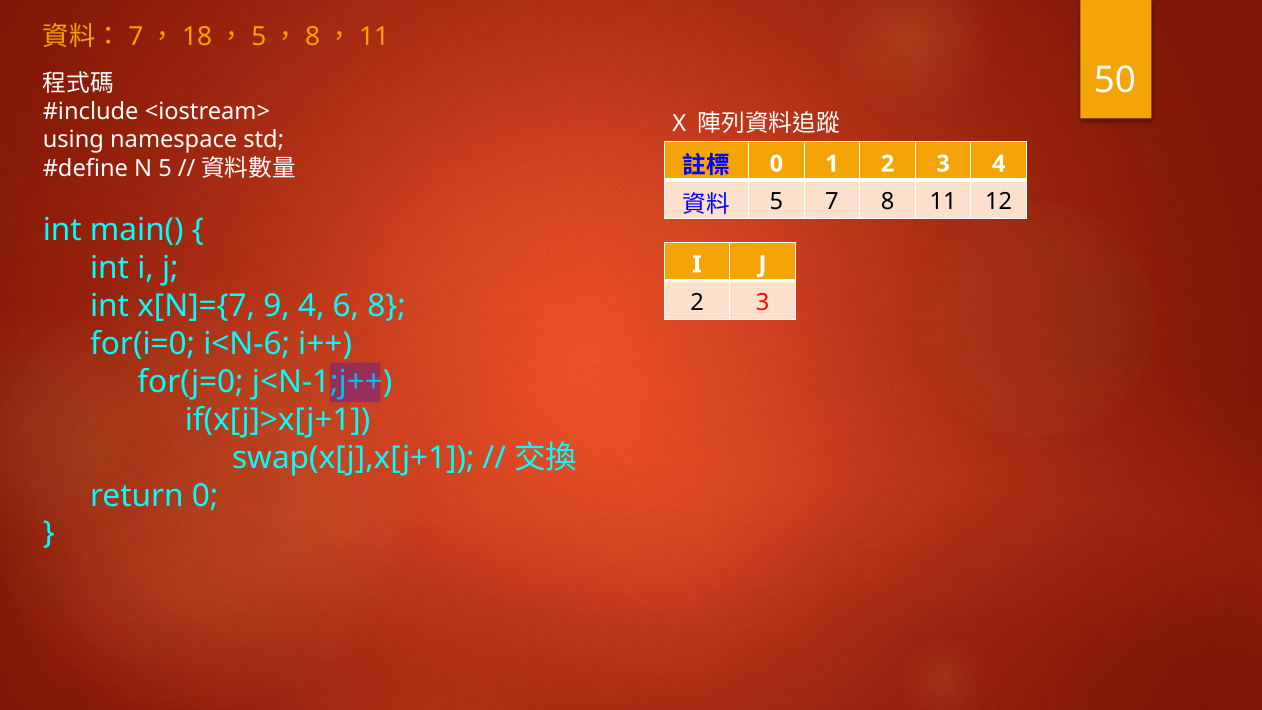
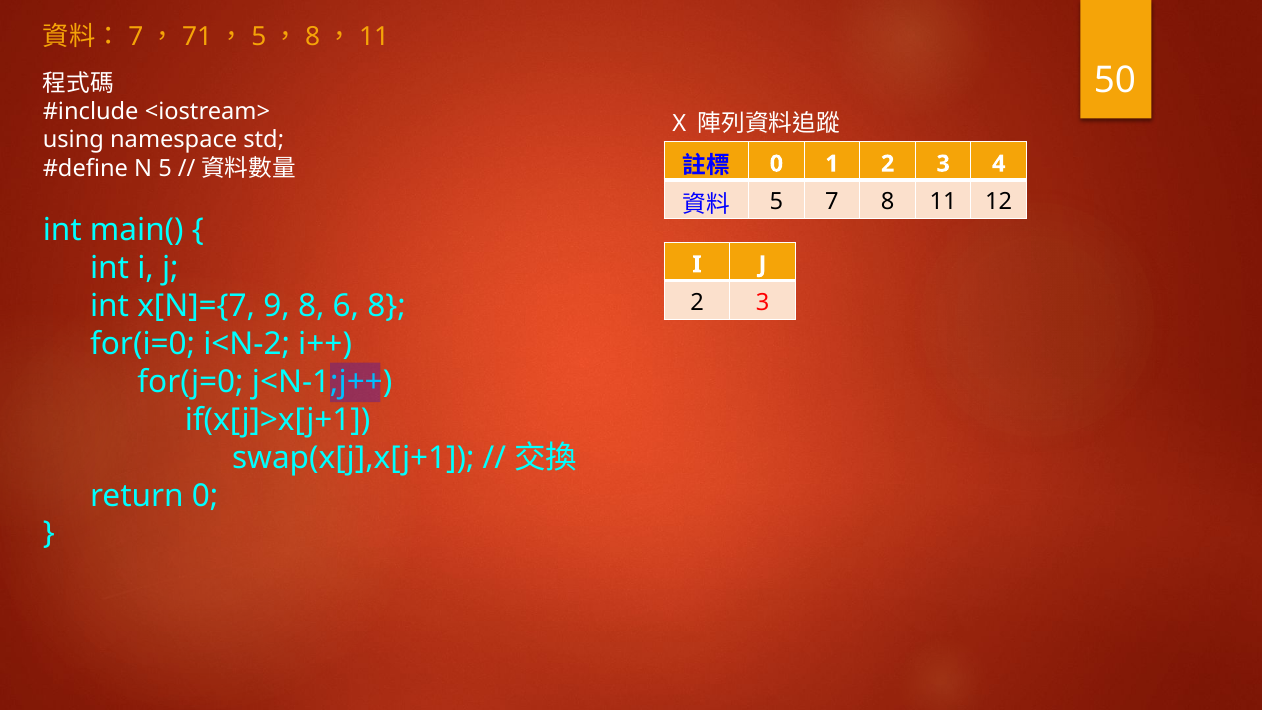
18: 18 -> 71
9 4: 4 -> 8
i<N-6: i<N-6 -> i<N-2
